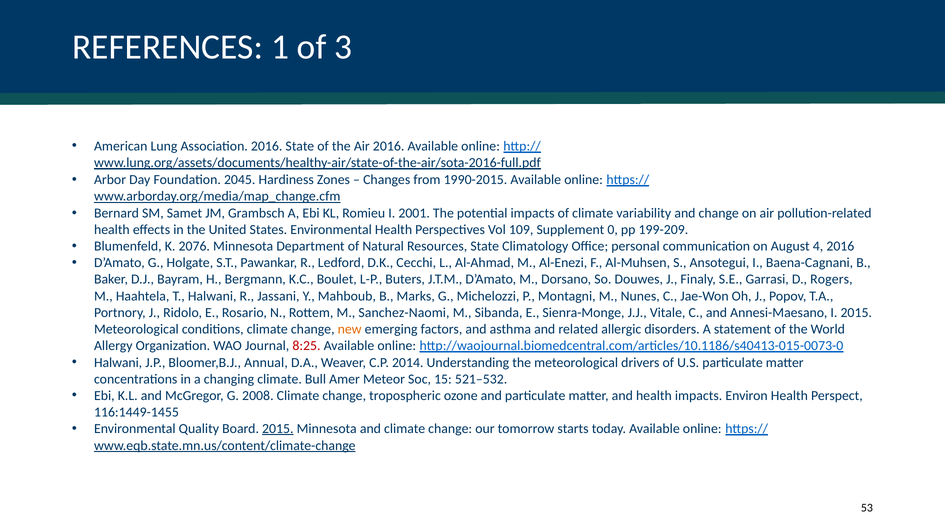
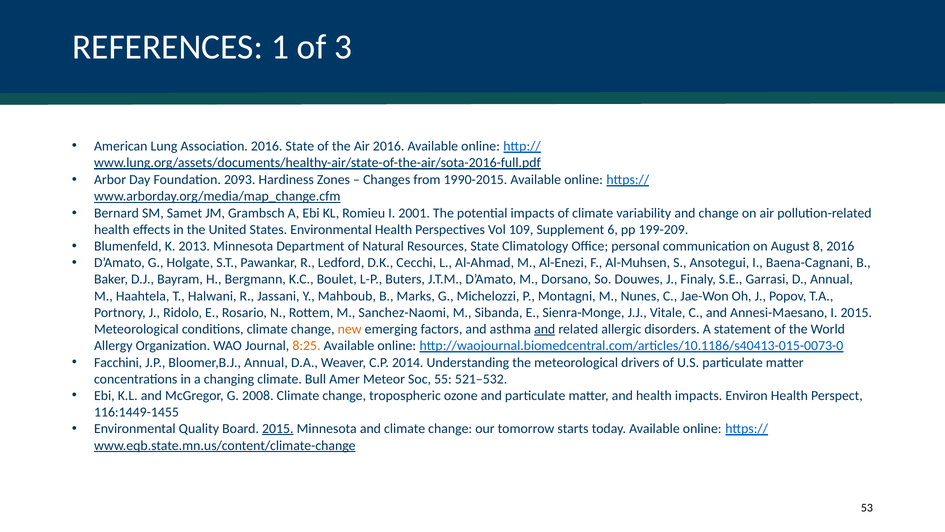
2045: 2045 -> 2093
0: 0 -> 6
2076: 2076 -> 2013
4: 4 -> 8
D Rogers: Rogers -> Annual
and at (545, 329) underline: none -> present
8:25 colour: red -> orange
Halwani at (118, 362): Halwani -> Facchini
15: 15 -> 55
